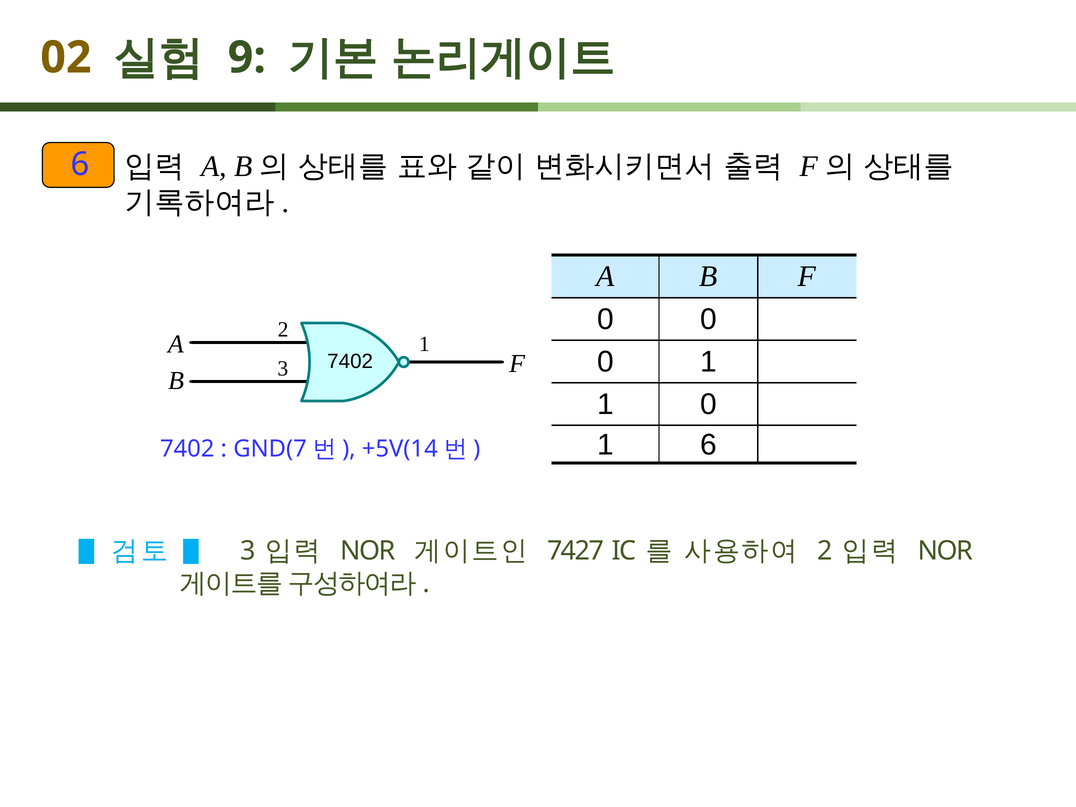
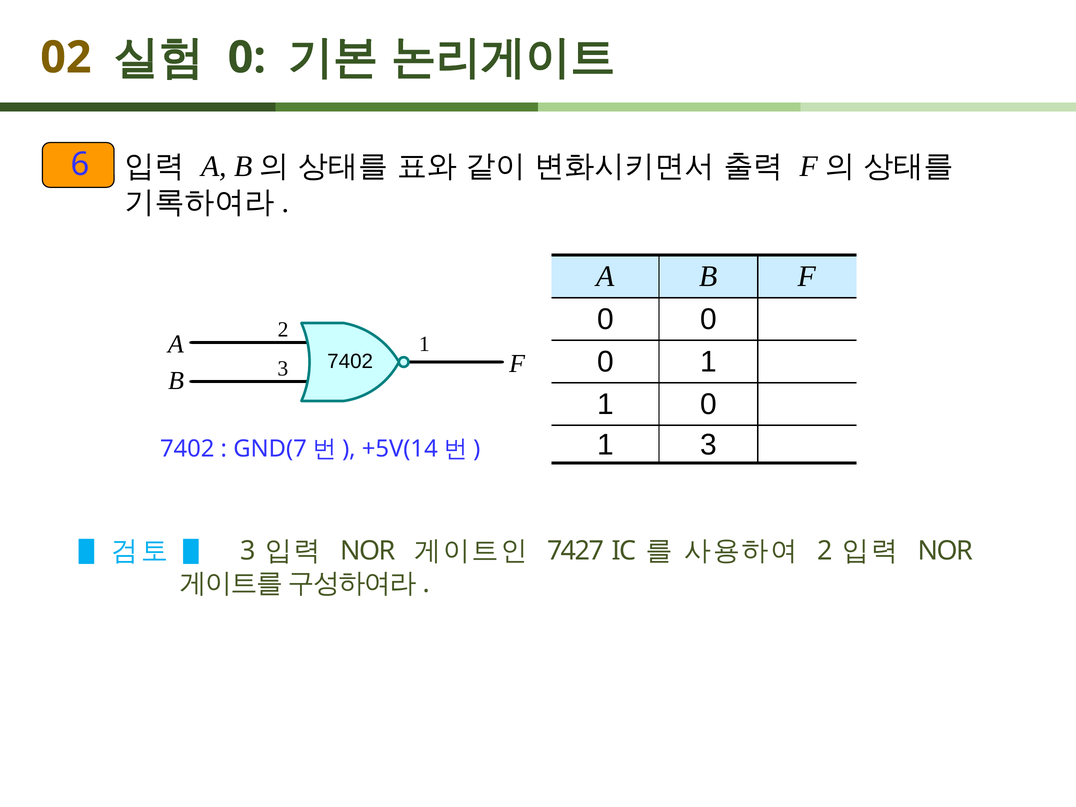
9 at (247, 58): 9 -> 0
6 at (708, 445): 6 -> 3
